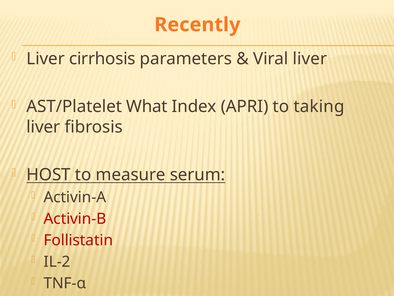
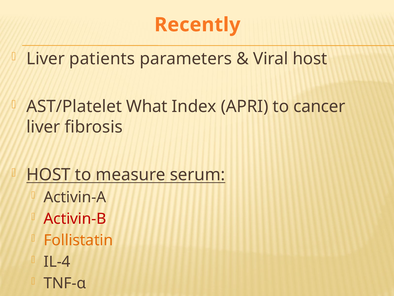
cirrhosis: cirrhosis -> patients
Viral liver: liver -> host
taking: taking -> cancer
Follistatin colour: red -> orange
IL-2: IL-2 -> IL-4
